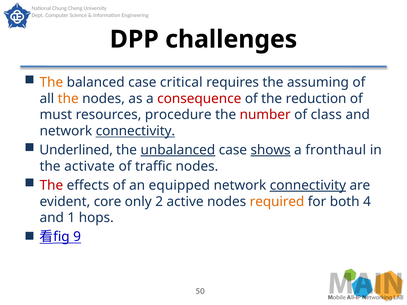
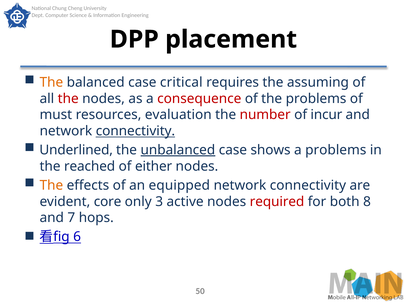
challenges: challenges -> placement
the at (68, 99) colour: orange -> red
the reduction: reduction -> problems
procedure: procedure -> evaluation
class: class -> incur
shows underline: present -> none
a fronthaul: fronthaul -> problems
activate: activate -> reached
traffic: traffic -> either
The at (51, 185) colour: red -> orange
connectivity at (308, 185) underline: present -> none
2: 2 -> 3
required colour: orange -> red
4: 4 -> 8
1: 1 -> 7
9: 9 -> 6
